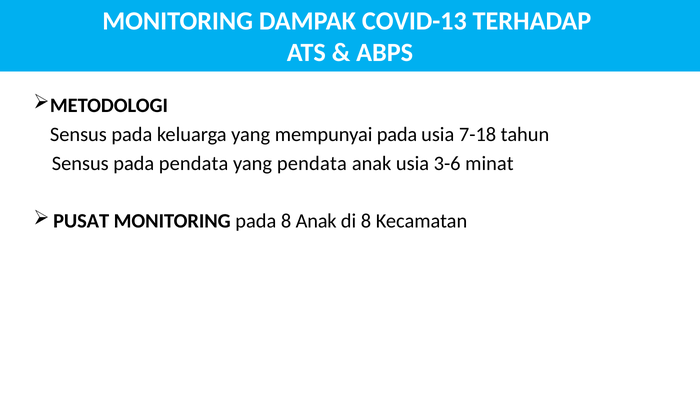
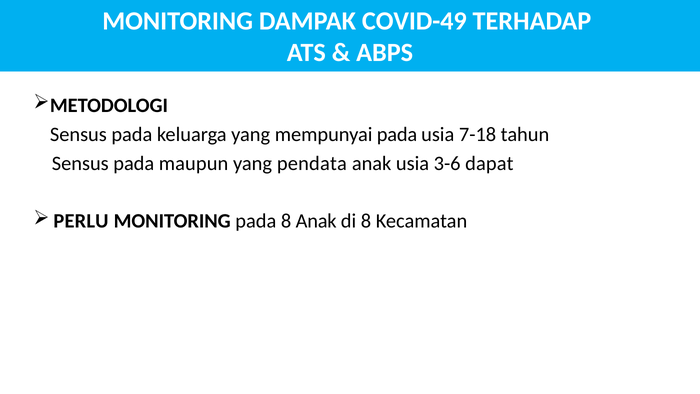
COVID-13: COVID-13 -> COVID-49
pada pendata: pendata -> maupun
minat: minat -> dapat
PUSAT: PUSAT -> PERLU
